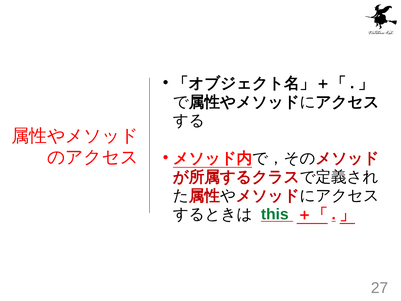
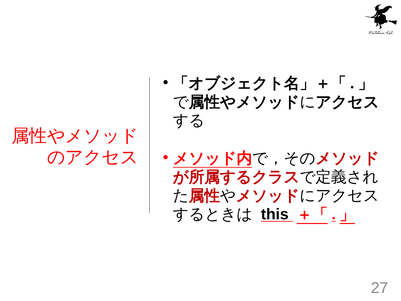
this colour: green -> black
